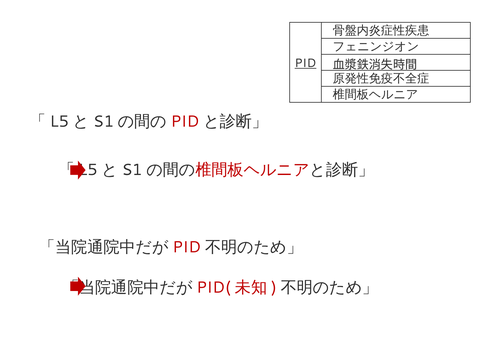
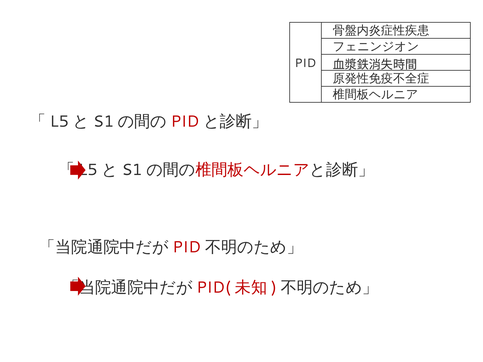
PID underline: present -> none
